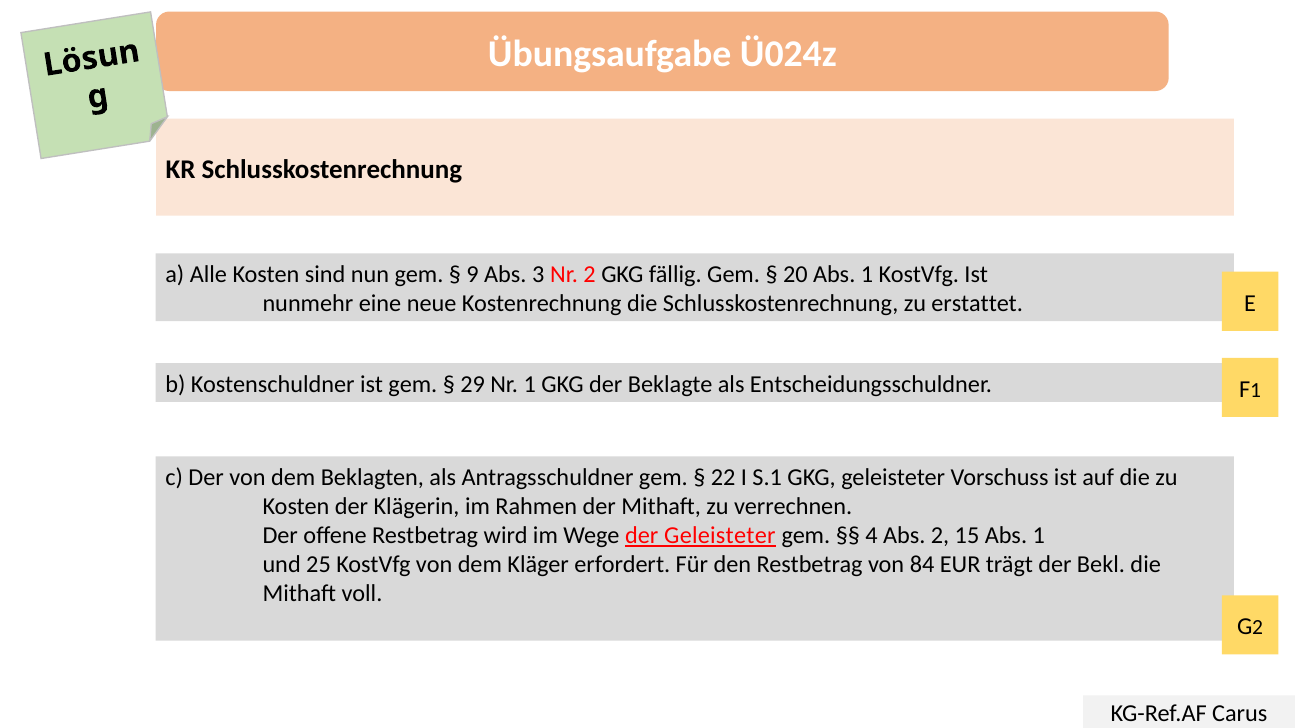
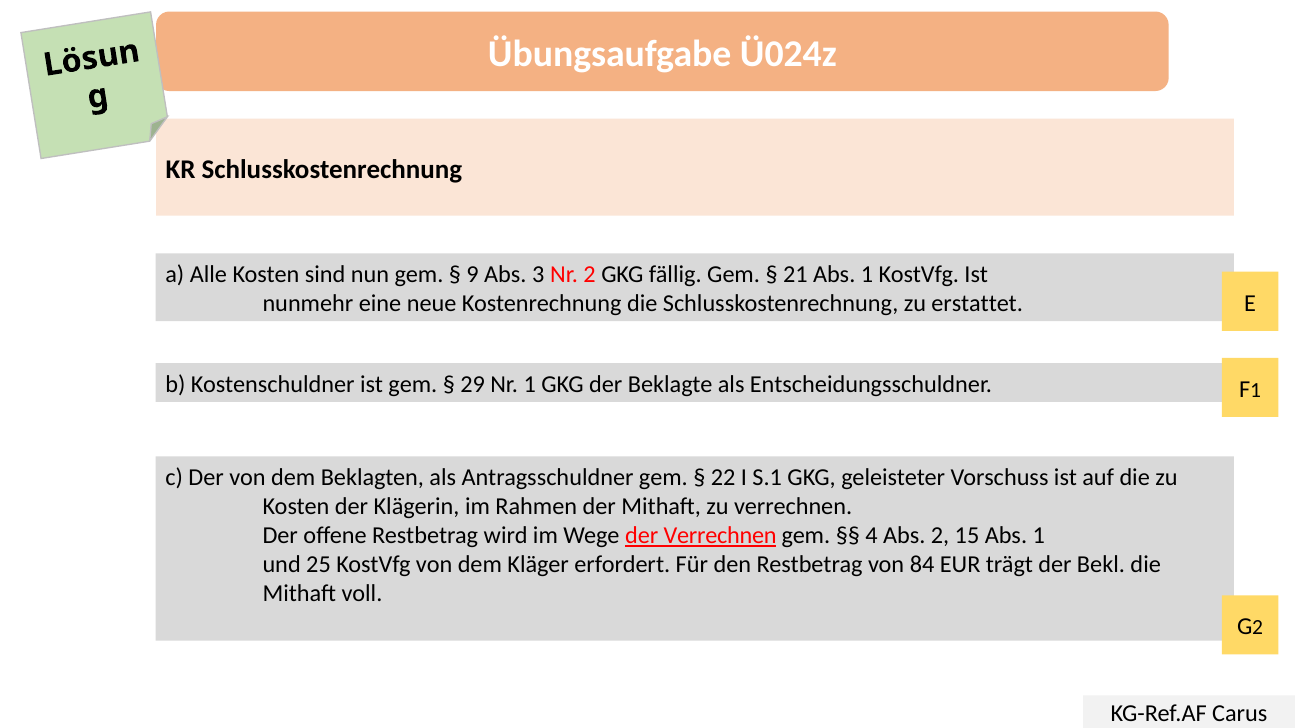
20: 20 -> 21
der Geleisteter: Geleisteter -> Verrechnen
